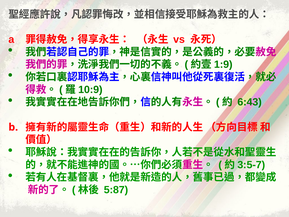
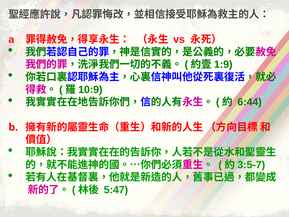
6:43: 6:43 -> 6:44
5:87: 5:87 -> 5:47
